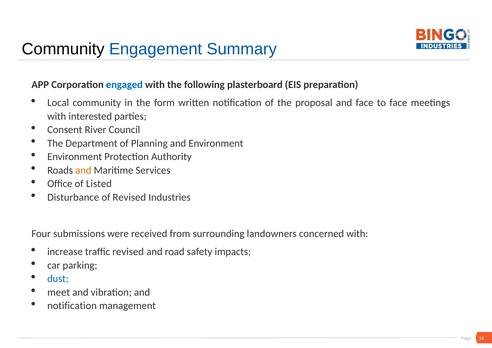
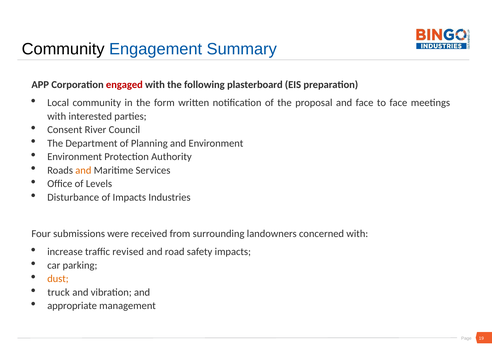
engaged colour: blue -> red
Listed: Listed -> Levels
of Revised: Revised -> Impacts
dust colour: blue -> orange
meet: meet -> truck
notification at (72, 306): notification -> appropriate
